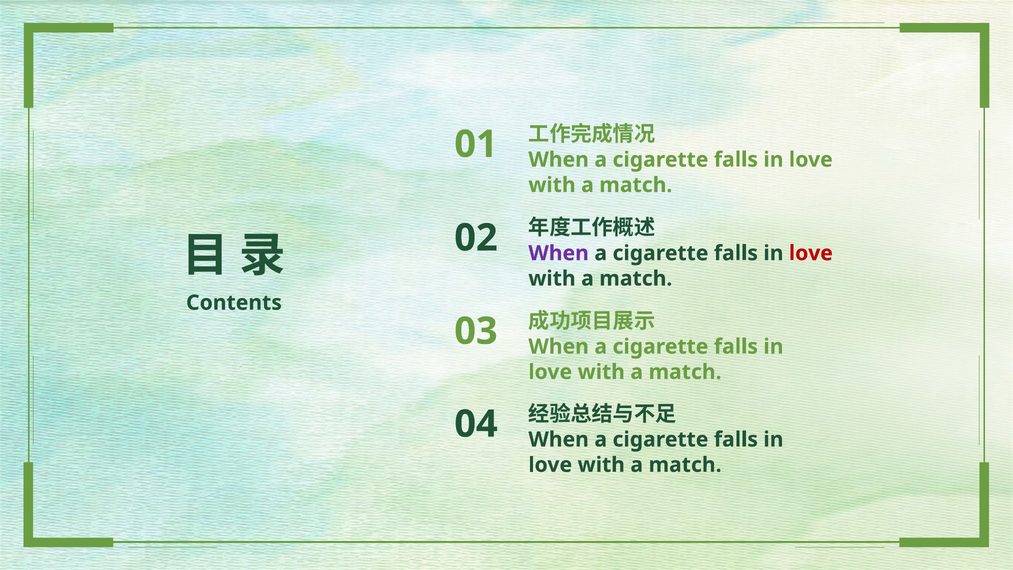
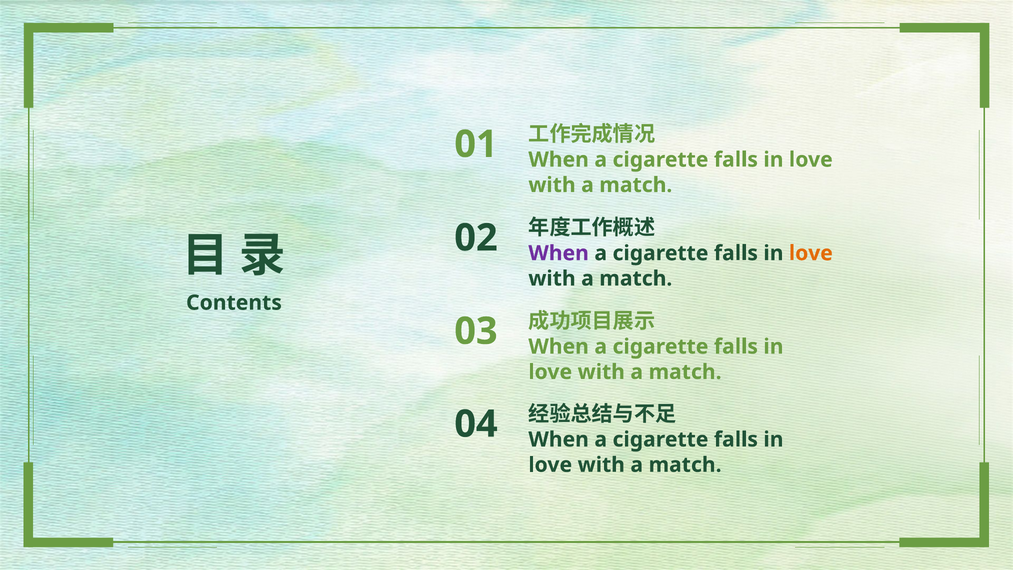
love at (811, 253) colour: red -> orange
